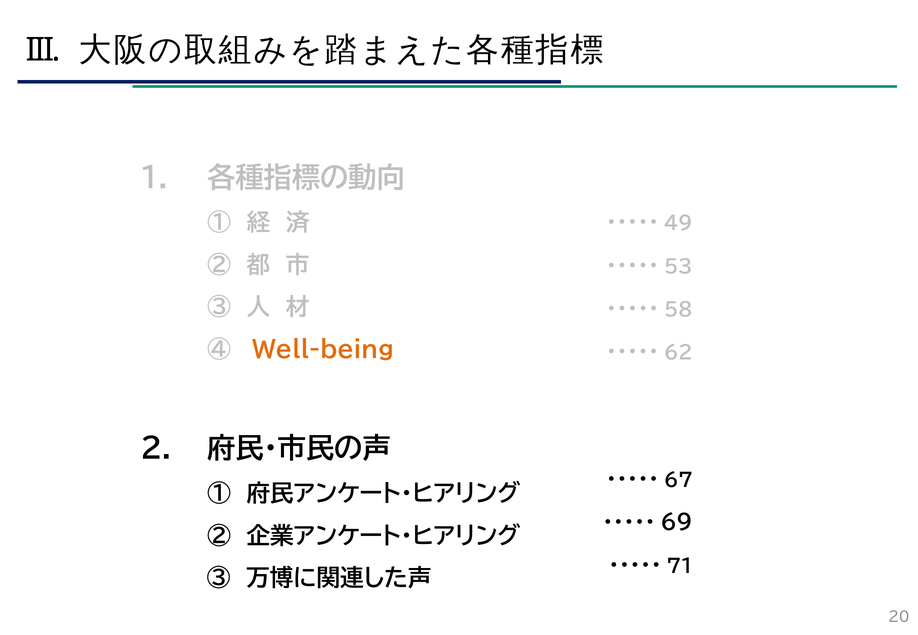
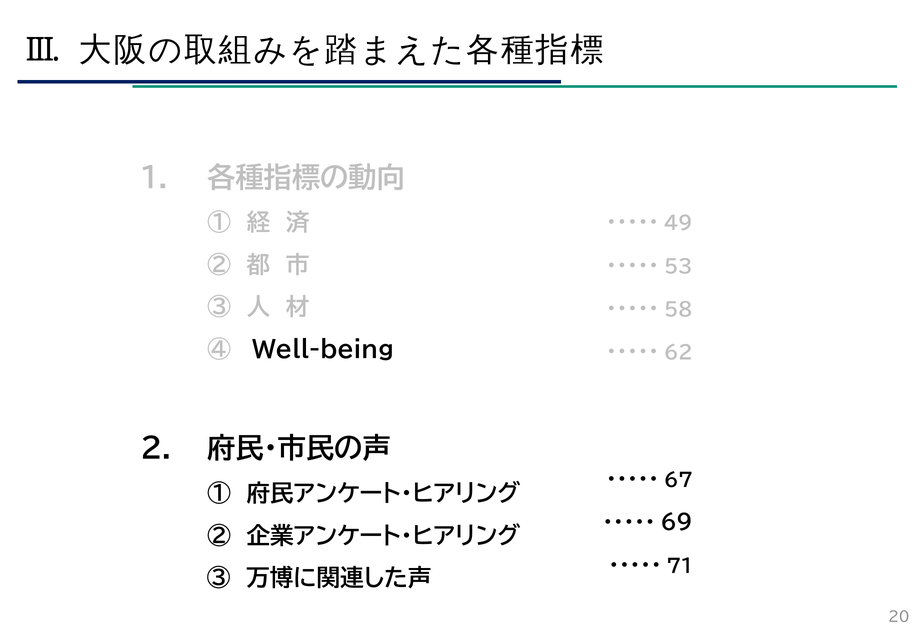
Well-being colour: orange -> black
